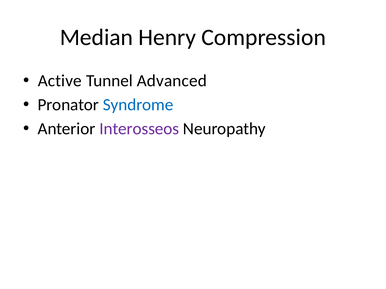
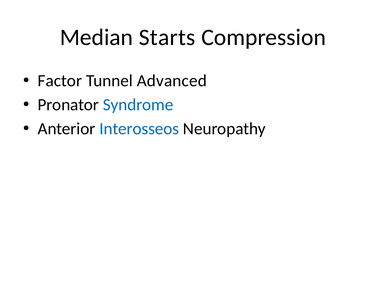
Henry: Henry -> Starts
Active: Active -> Factor
Interosseos colour: purple -> blue
